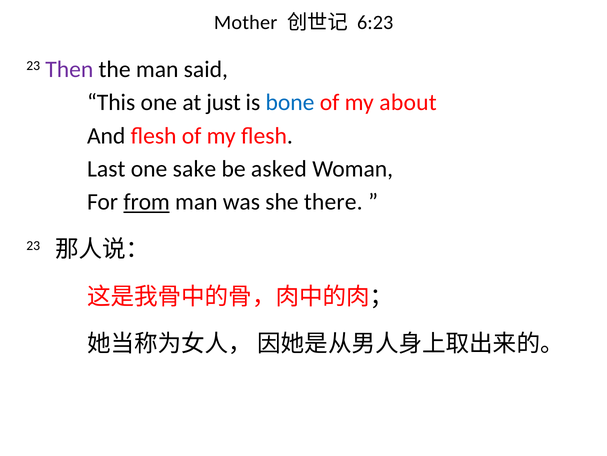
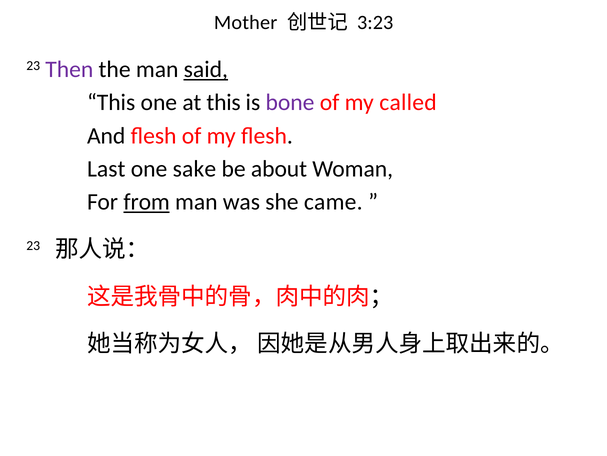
6:23: 6:23 -> 3:23
said underline: none -> present
at just: just -> this
bone colour: blue -> purple
about: about -> called
asked: asked -> about
there: there -> came
